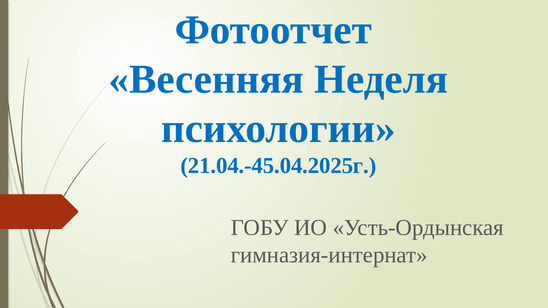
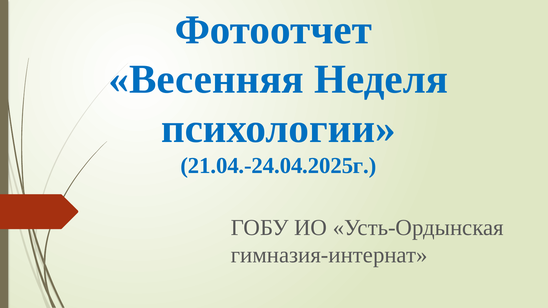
21.04.-45.04.2025г: 21.04.-45.04.2025г -> 21.04.-24.04.2025г
